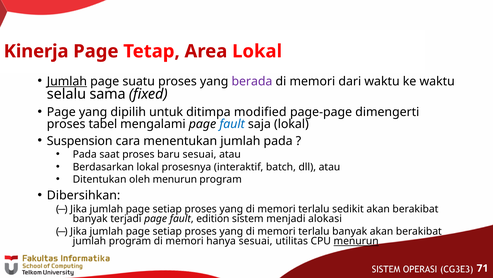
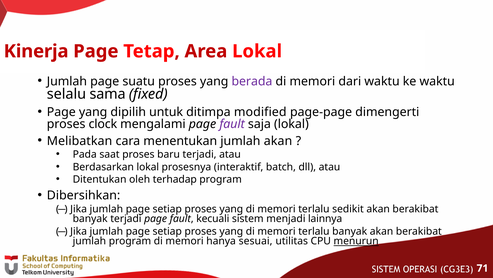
Jumlah at (67, 81) underline: present -> none
tabel: tabel -> clock
fault at (232, 124) colour: blue -> purple
Suspension: Suspension -> Melibatkan
jumlah pada: pada -> akan
baru sesuai: sesuai -> terjadi
oleh menurun: menurun -> terhadap
edition: edition -> kecuali
alokasi: alokasi -> lainnya
